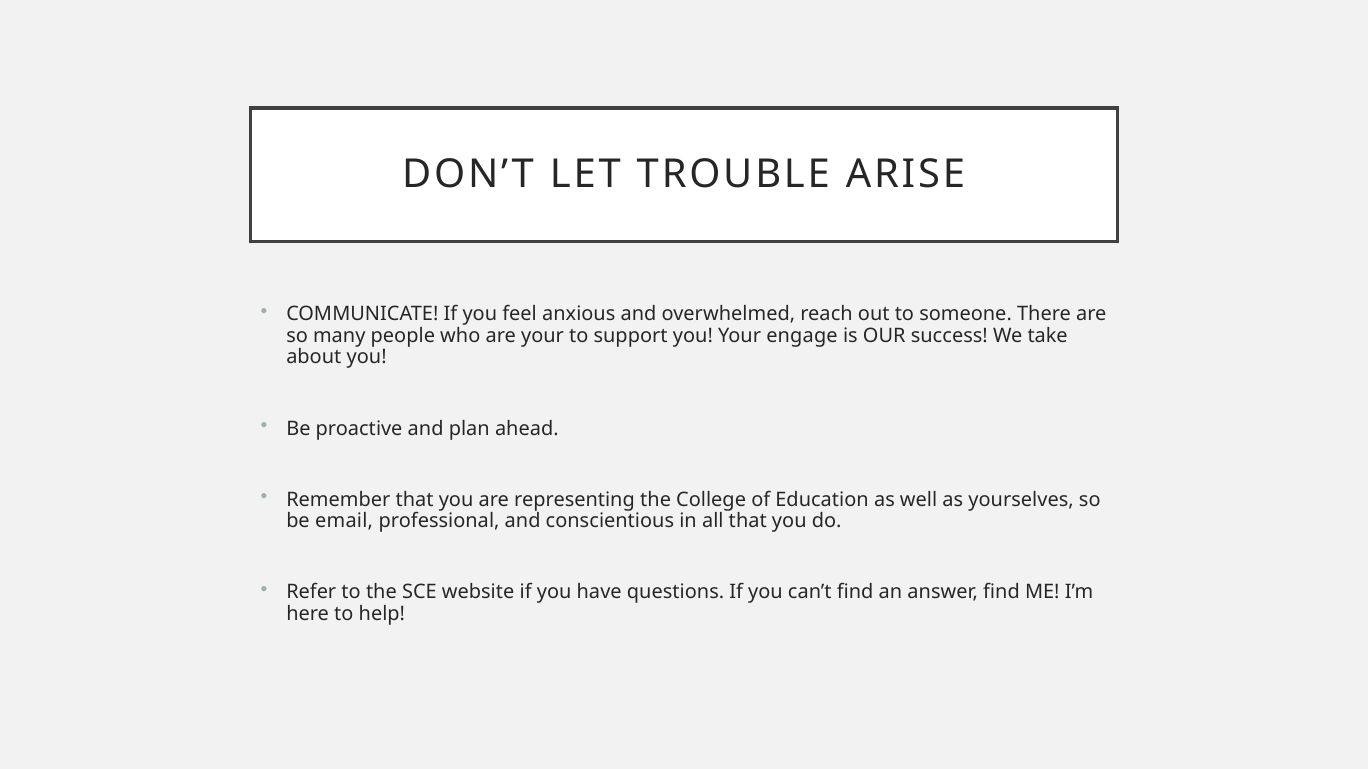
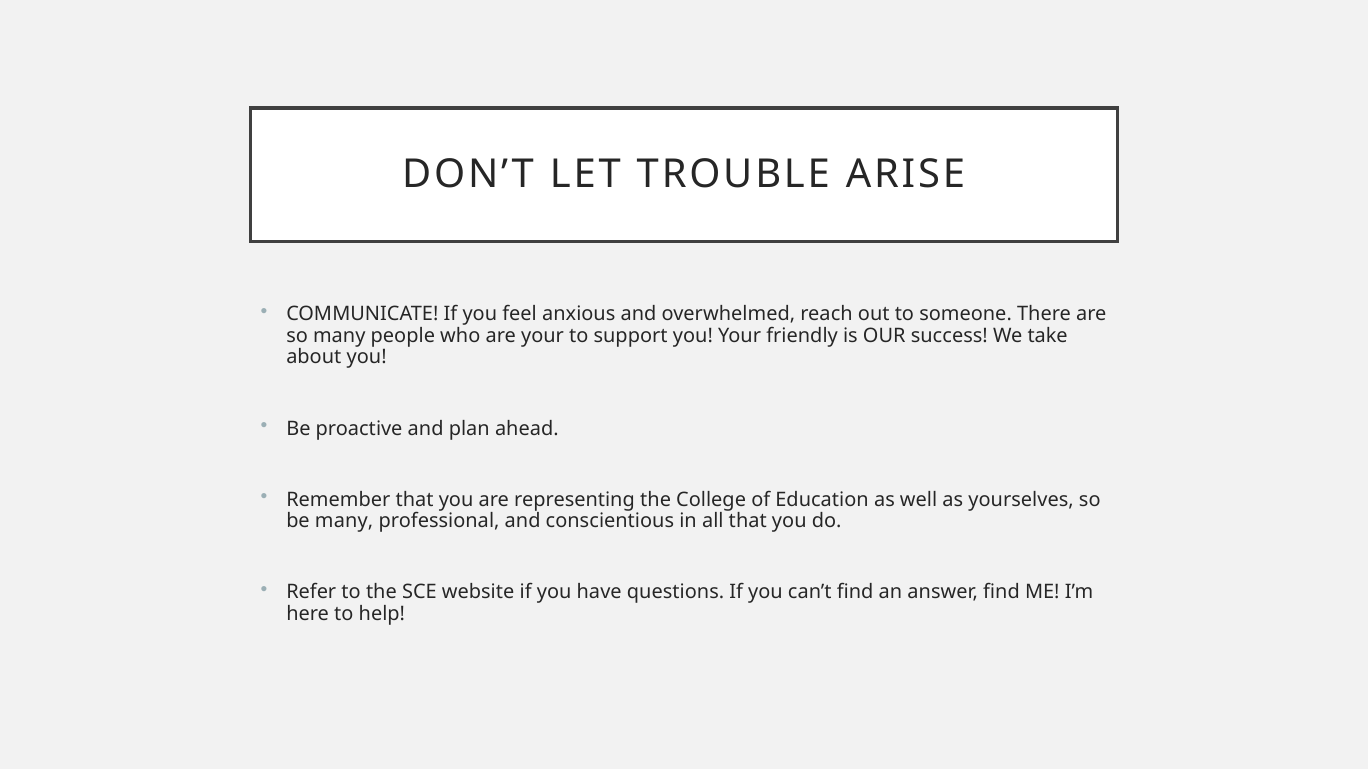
engage: engage -> friendly
be email: email -> many
